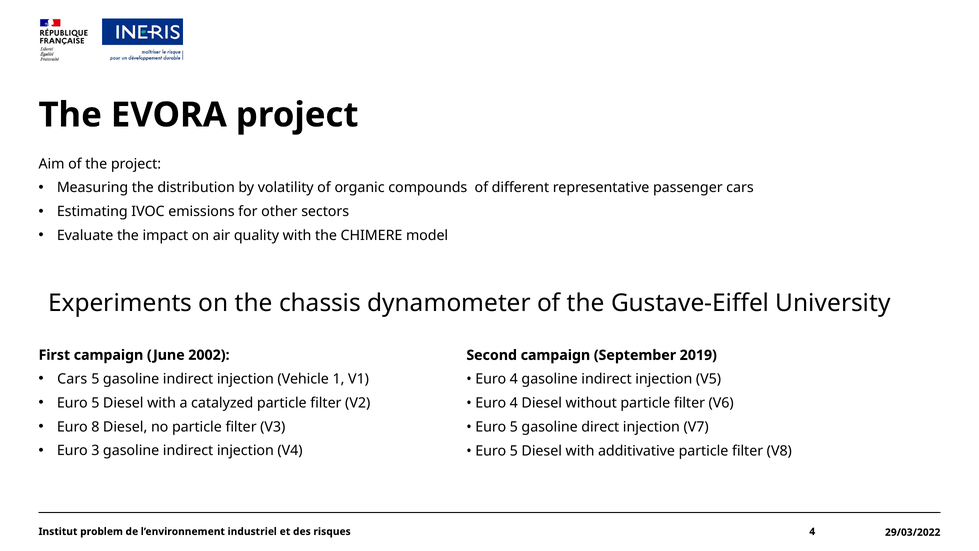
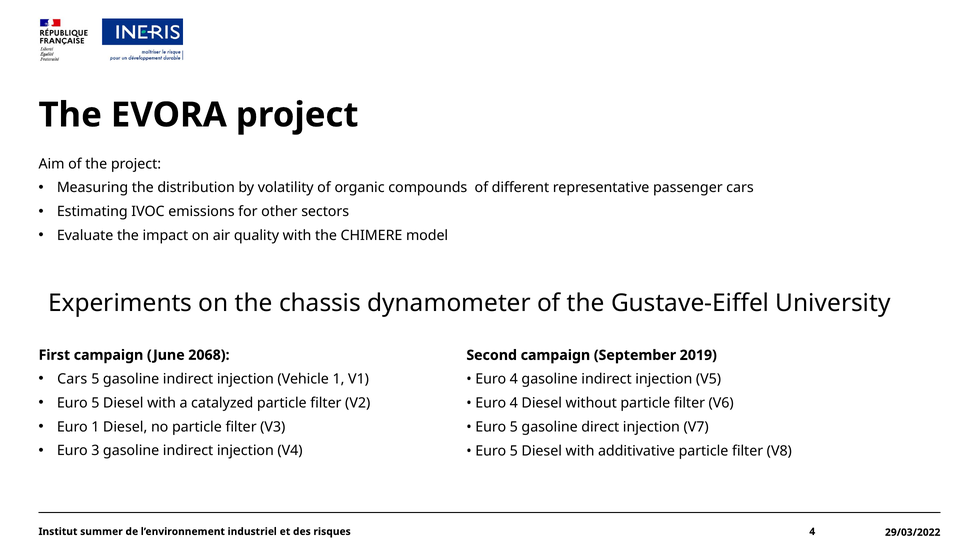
2002: 2002 -> 2068
Euro 8: 8 -> 1
problem: problem -> summer
